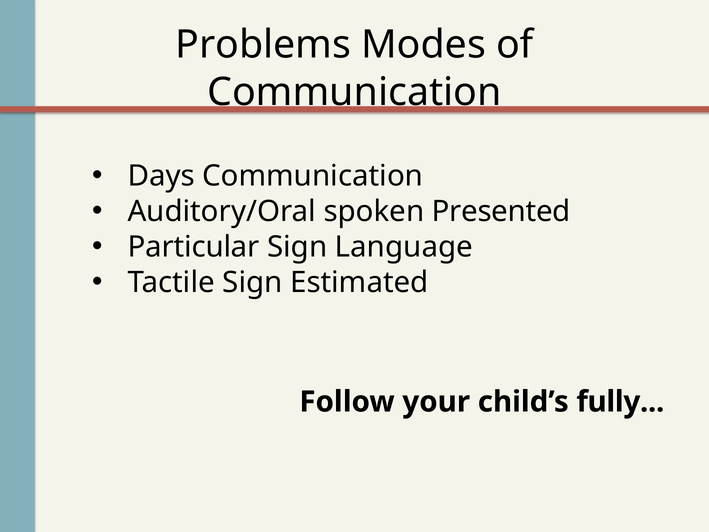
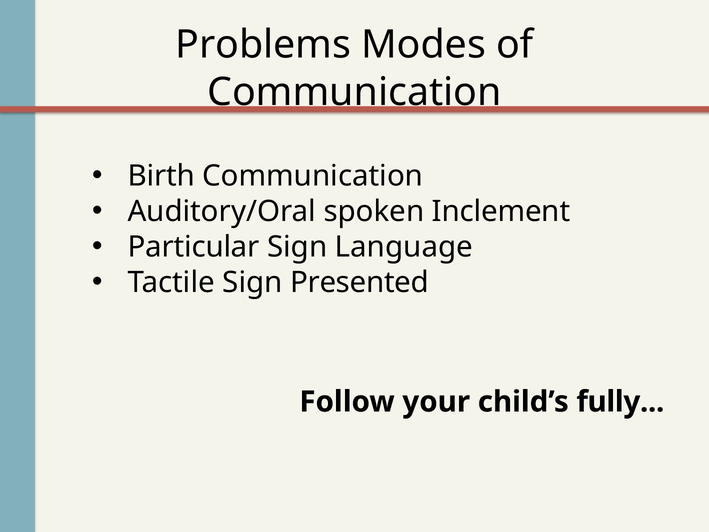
Days: Days -> Birth
Presented: Presented -> Inclement
Estimated: Estimated -> Presented
